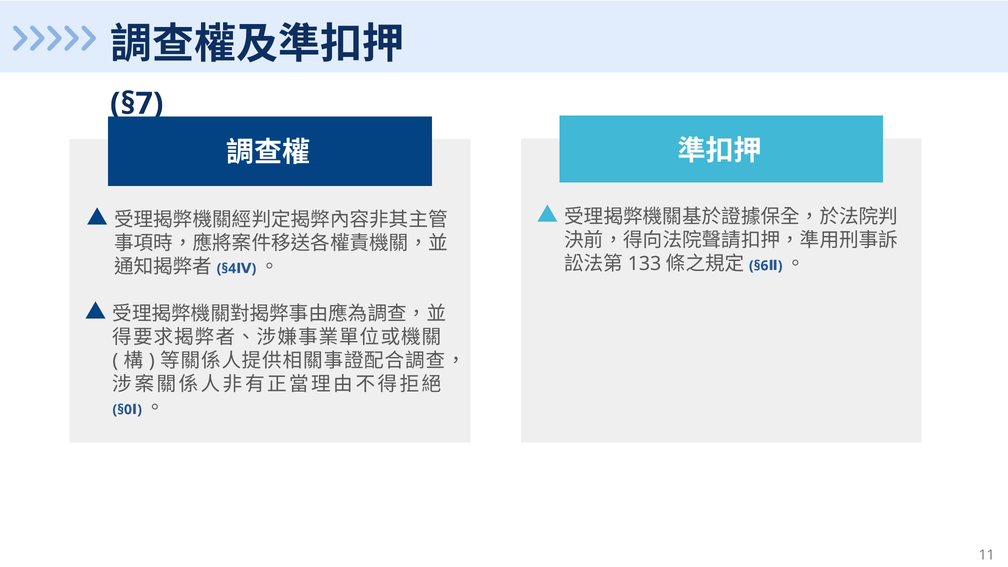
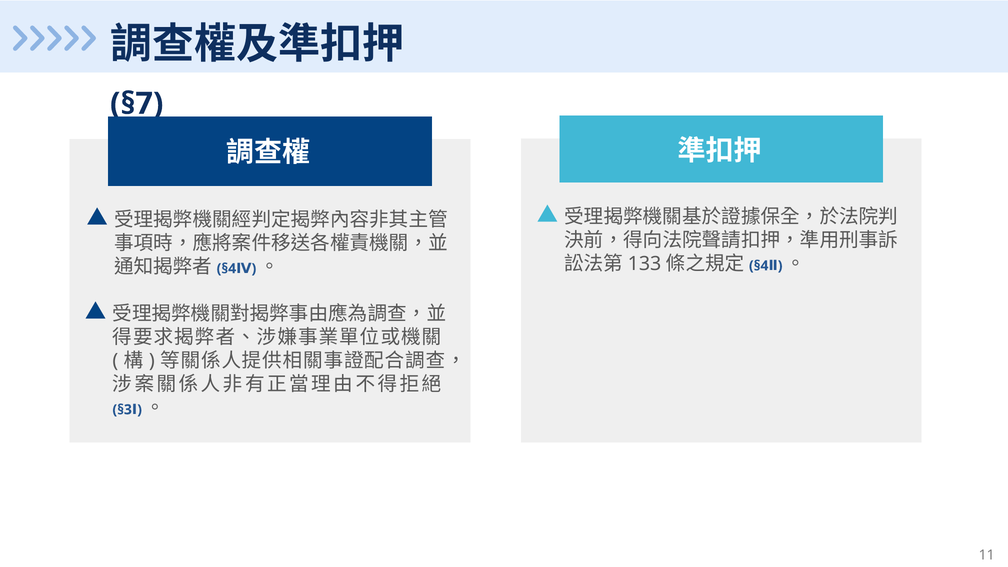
§6 at (759, 266): §6 -> §4
§0: §0 -> §3
